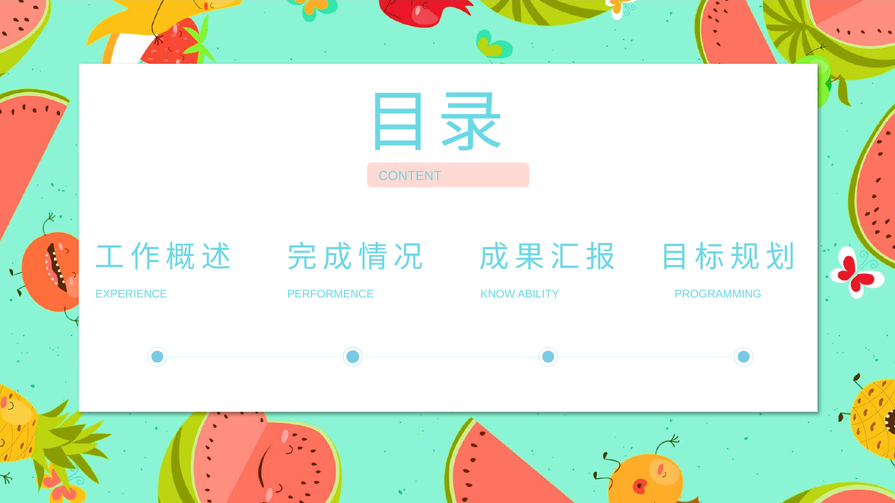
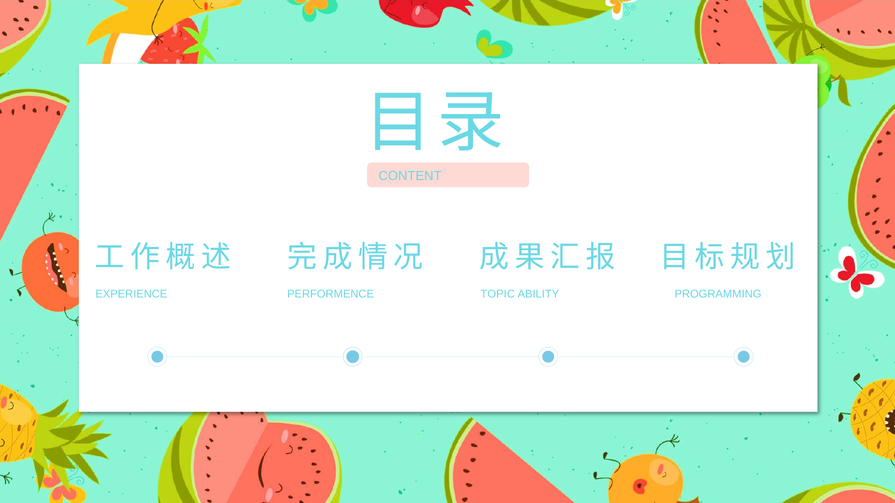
KNOW: KNOW -> TOPIC
